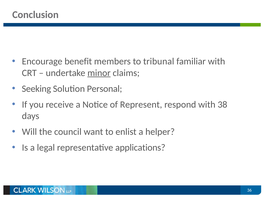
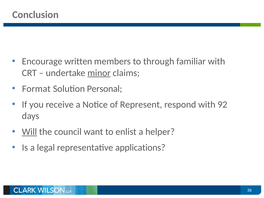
benefit: benefit -> written
tribunal: tribunal -> through
Seeking: Seeking -> Format
38: 38 -> 92
Will underline: none -> present
